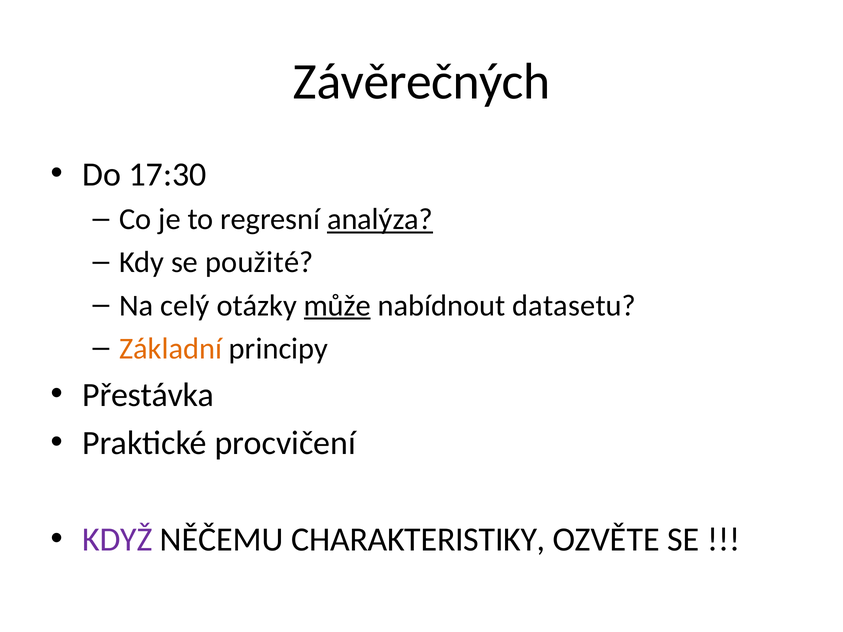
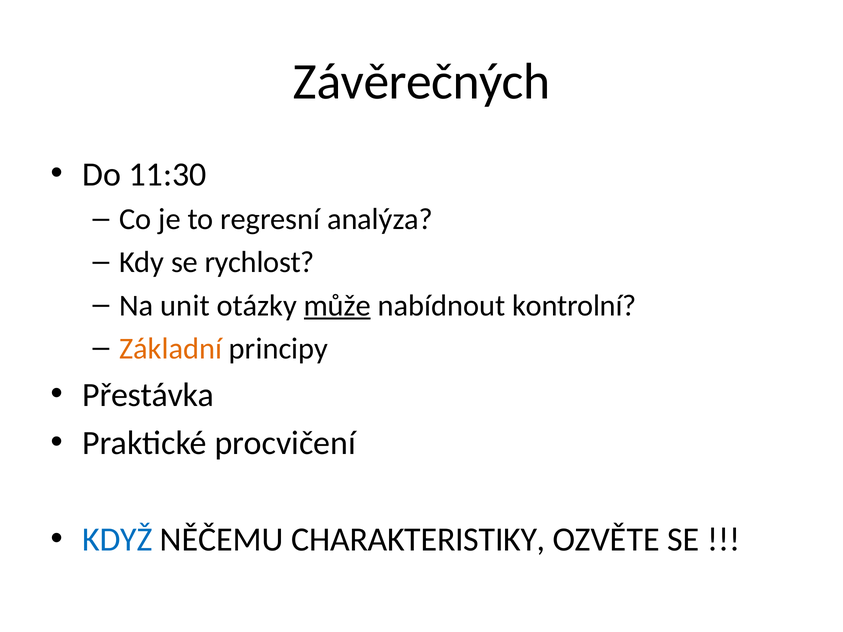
17:30: 17:30 -> 11:30
analýza underline: present -> none
použité: použité -> rychlost
celý: celý -> unit
datasetu: datasetu -> kontrolní
KDYŽ colour: purple -> blue
